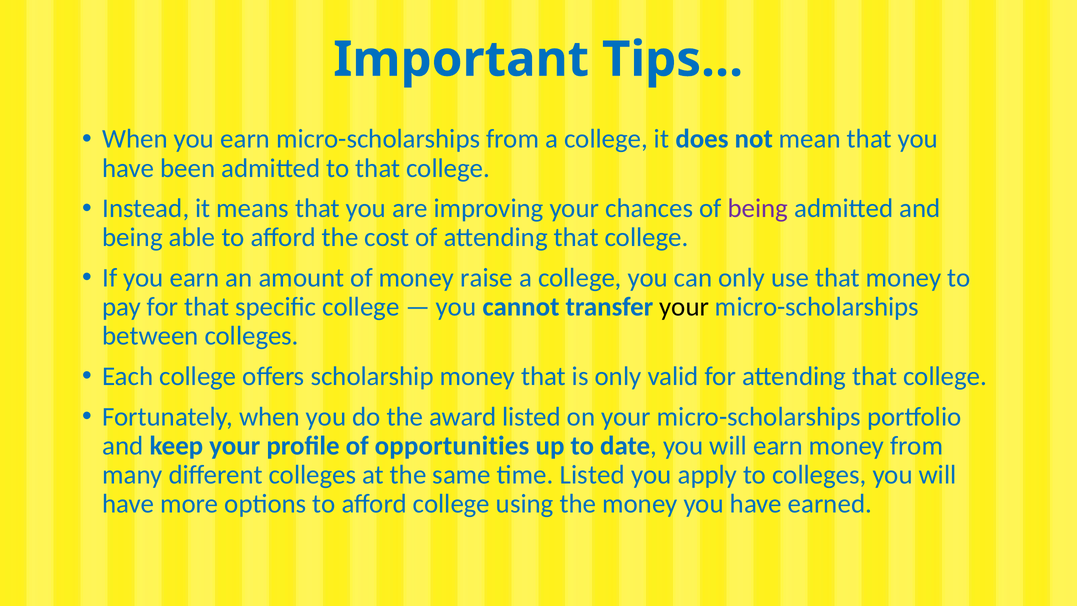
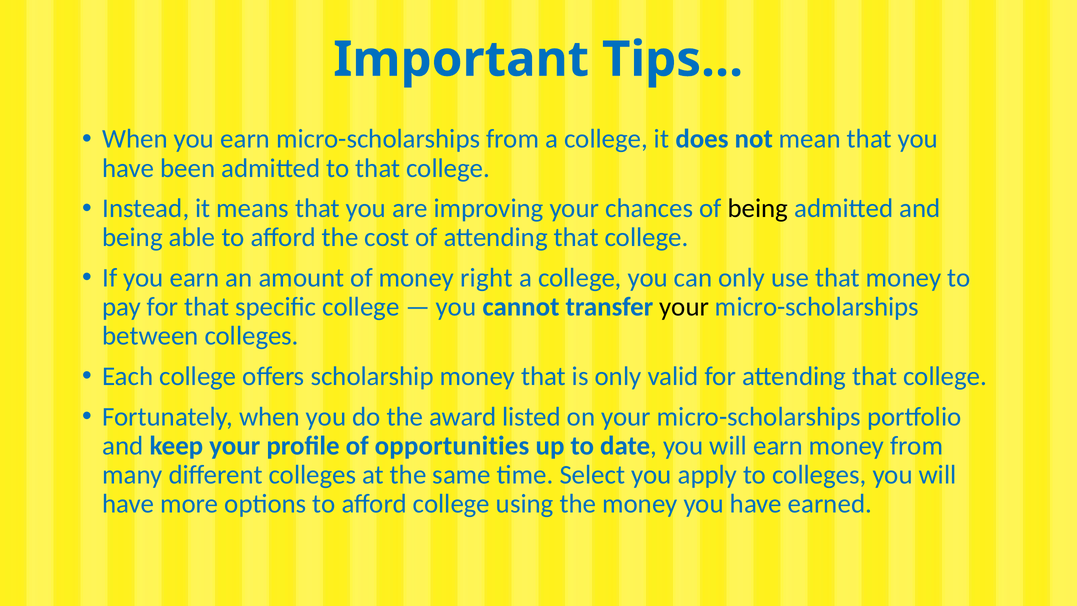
being at (758, 208) colour: purple -> black
raise: raise -> right
time Listed: Listed -> Select
